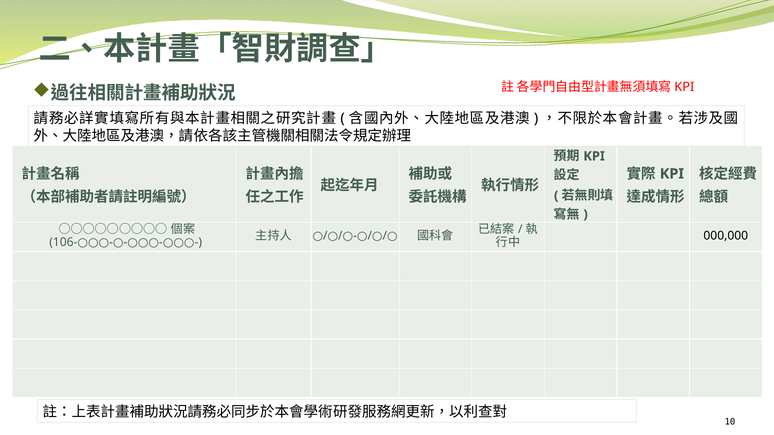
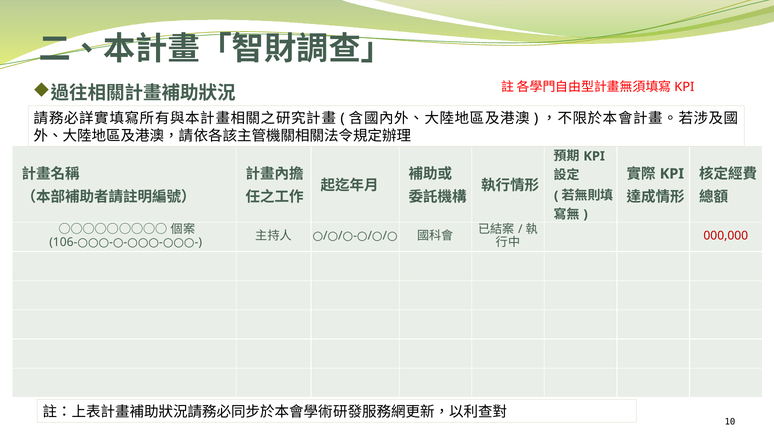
000,000 colour: black -> red
